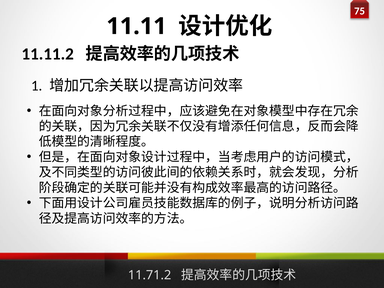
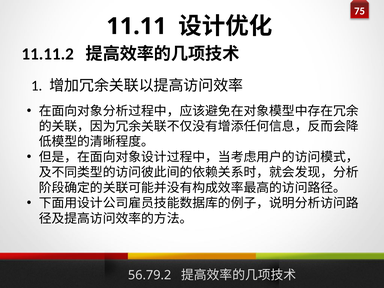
11.71.2: 11.71.2 -> 56.79.2
